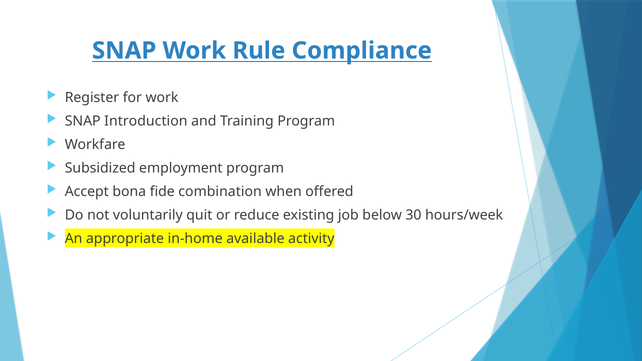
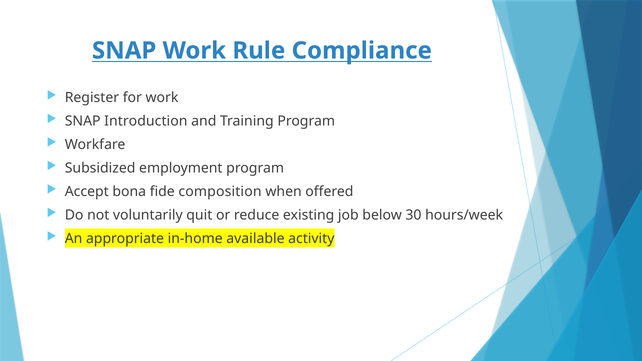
combination: combination -> composition
